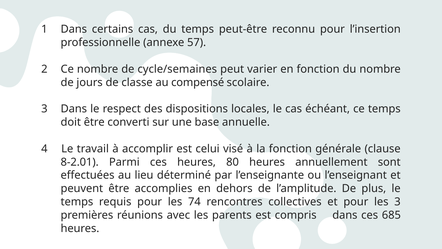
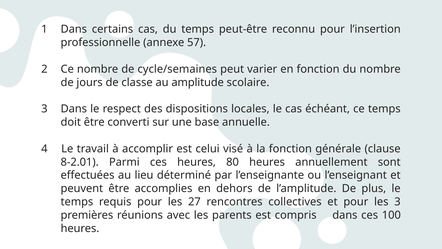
compensé: compensé -> amplitude
74: 74 -> 27
685: 685 -> 100
